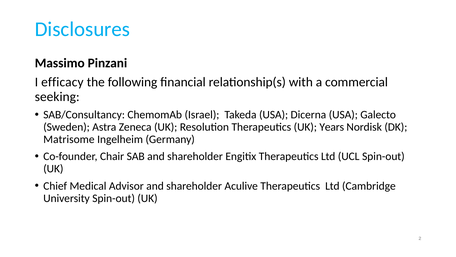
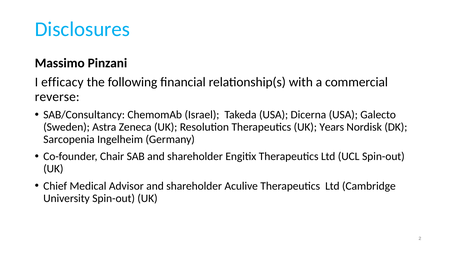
seeking: seeking -> reverse
Matrisome: Matrisome -> Sarcopenia
